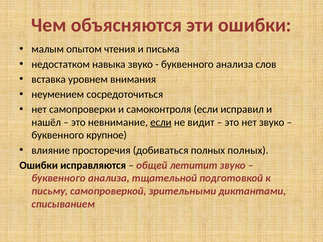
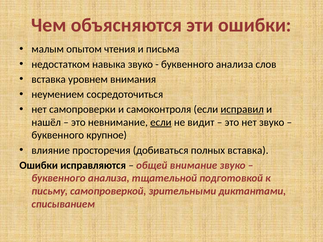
исправил underline: none -> present
полных полных: полных -> вставка
летитит: летитит -> внимание
